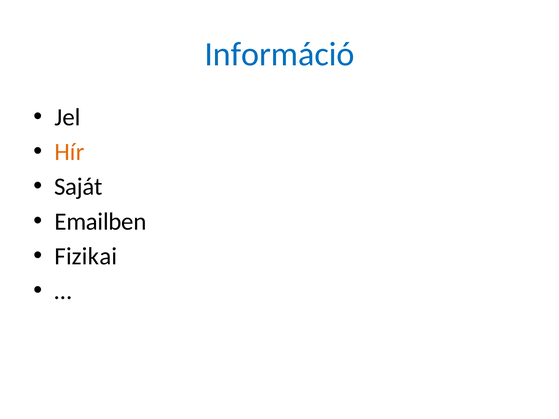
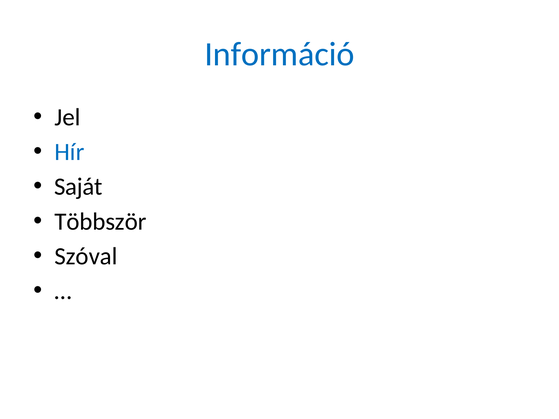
Hír colour: orange -> blue
Emailben: Emailben -> Többször
Fizikai: Fizikai -> Szóval
